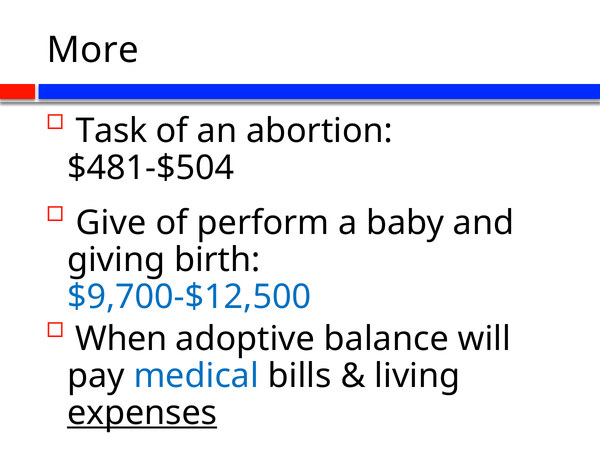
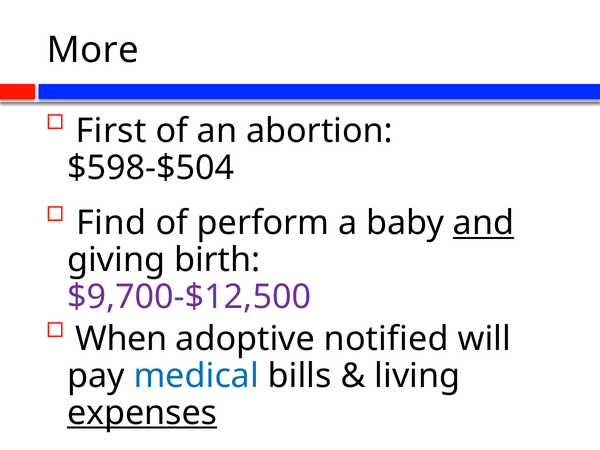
Task: Task -> First
$481-$504: $481-$504 -> $598-$504
Give: Give -> Find
and underline: none -> present
$9,700-$12,500 colour: blue -> purple
balance: balance -> notified
